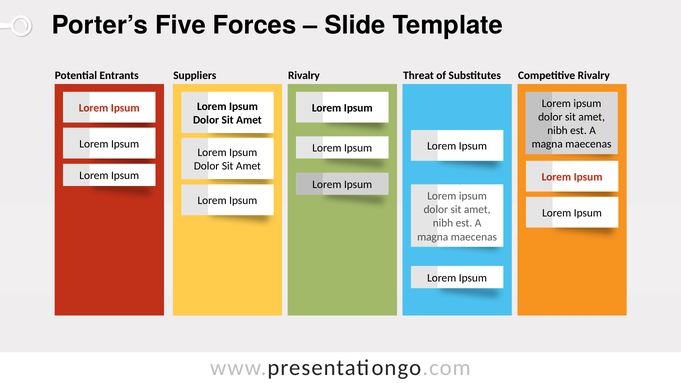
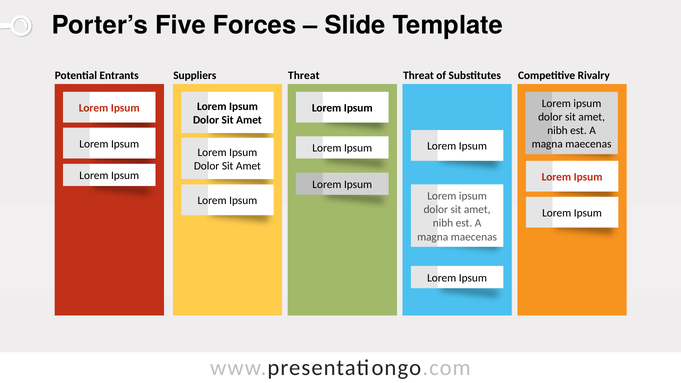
Suppliers Rivalry: Rivalry -> Threat
